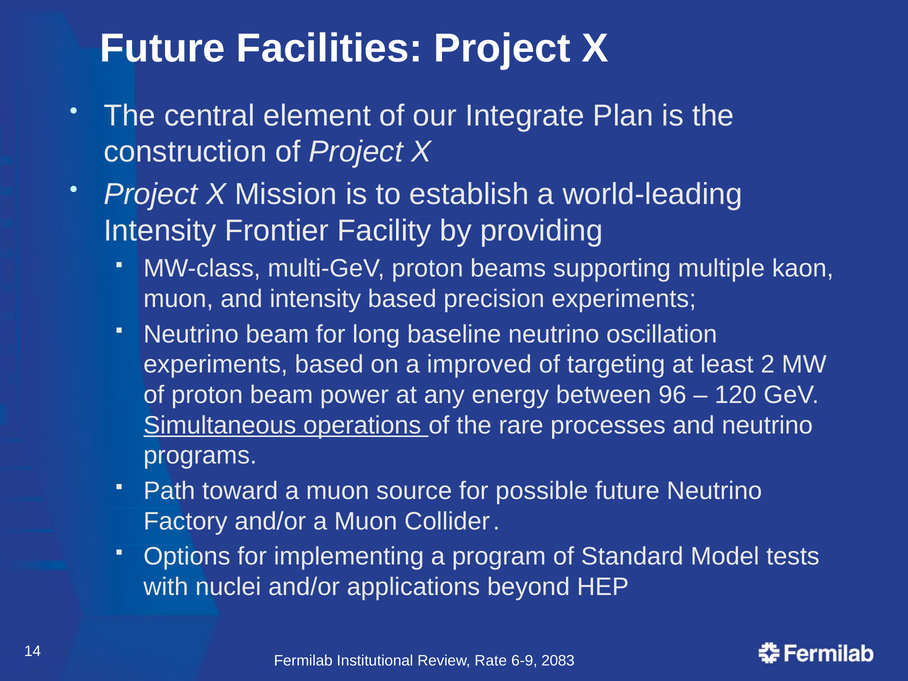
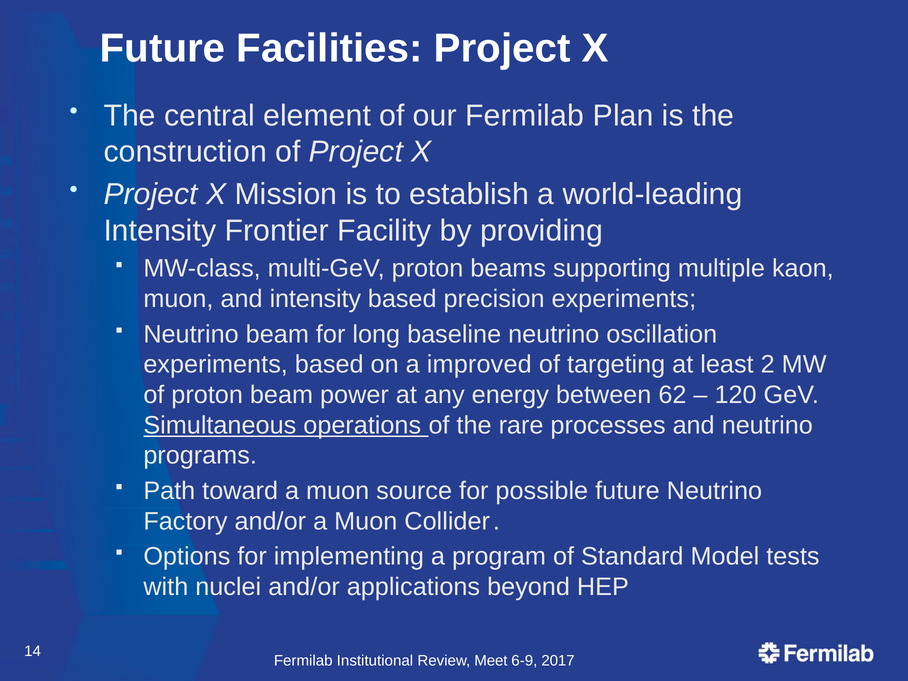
our Integrate: Integrate -> Fermilab
96: 96 -> 62
Rate: Rate -> Meet
2083: 2083 -> 2017
